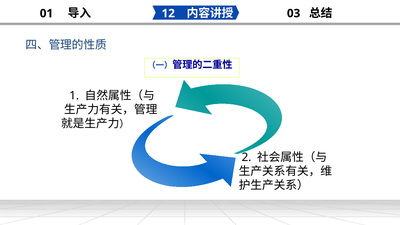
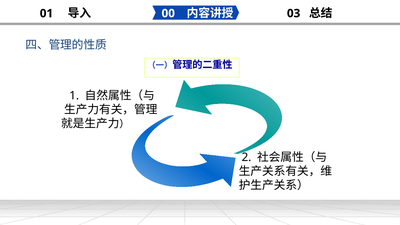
12: 12 -> 00
